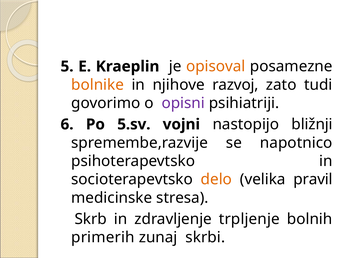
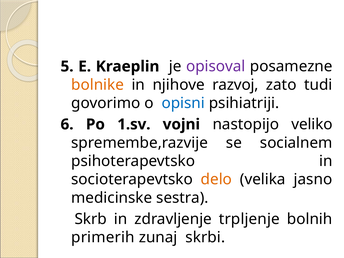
opisoval colour: orange -> purple
opisni colour: purple -> blue
5.sv: 5.sv -> 1.sv
bližnji: bližnji -> veliko
napotnico: napotnico -> socialnem
pravil: pravil -> jasno
stresa: stresa -> sestra
